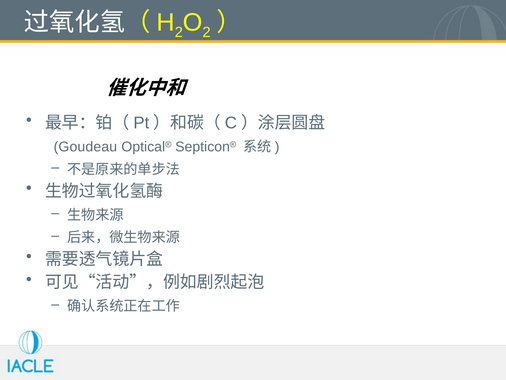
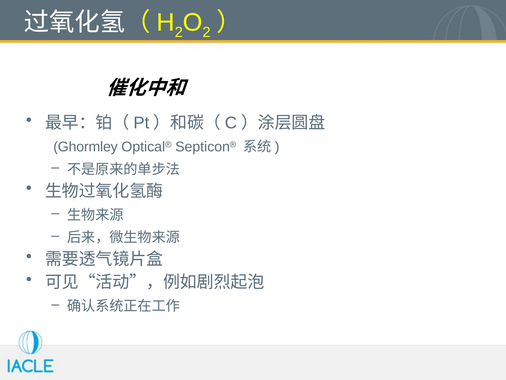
Goudeau: Goudeau -> Ghormley
